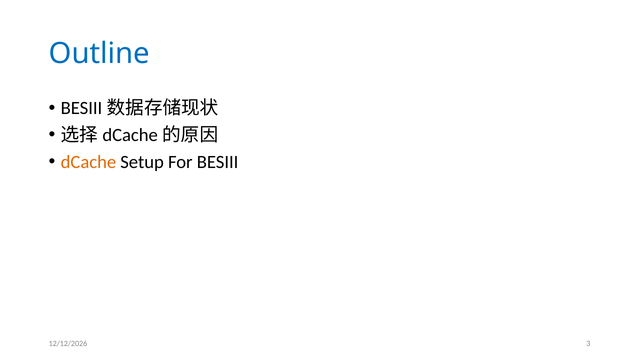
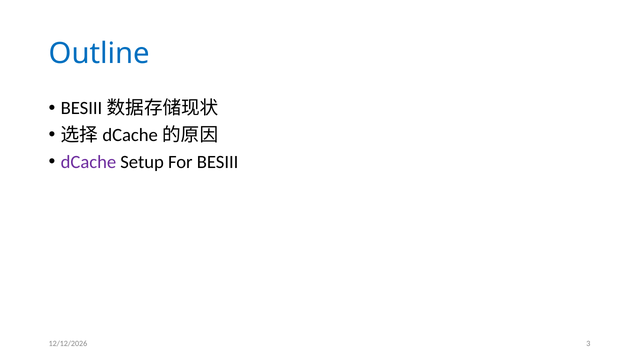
dCache colour: orange -> purple
